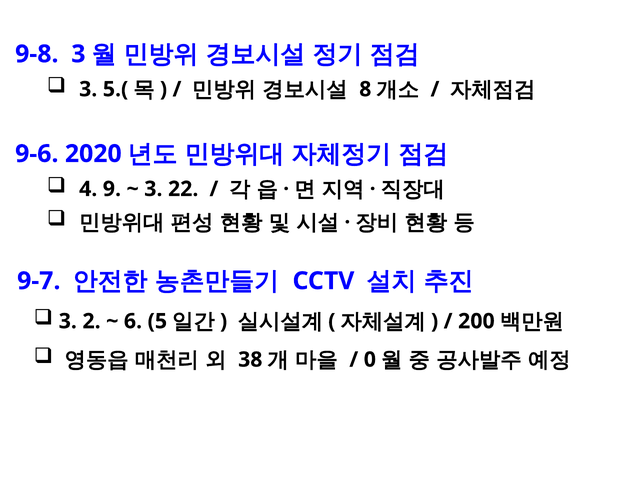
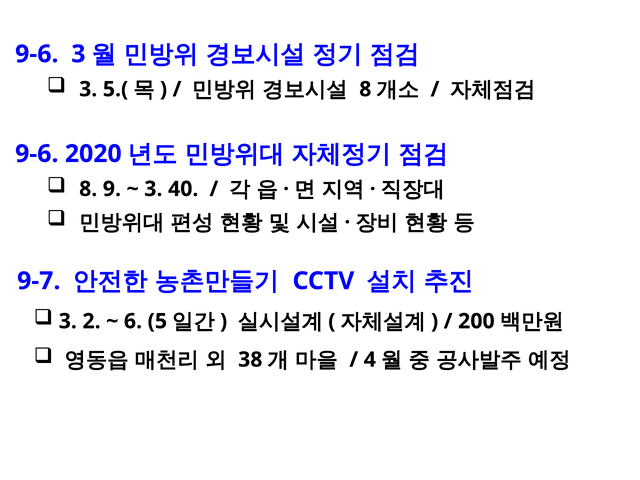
9-8 at (37, 54): 9-8 -> 9-6
4 at (88, 189): 4 -> 8
22: 22 -> 40
0: 0 -> 4
